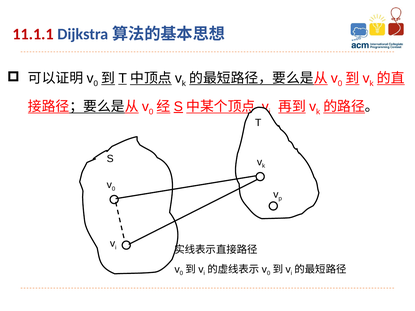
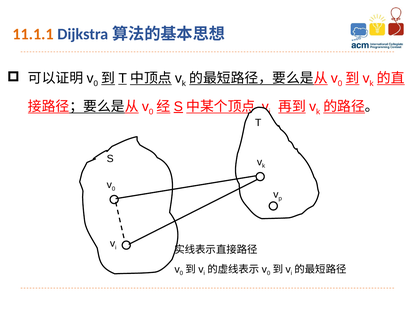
11.1.1 colour: red -> orange
